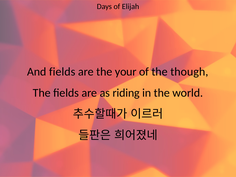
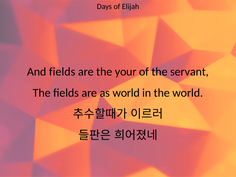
though: though -> servant
as riding: riding -> world
